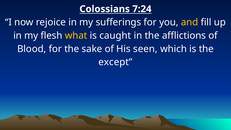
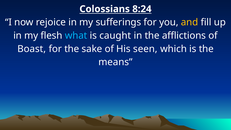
7:24: 7:24 -> 8:24
what colour: yellow -> light blue
Blood: Blood -> Boast
except: except -> means
